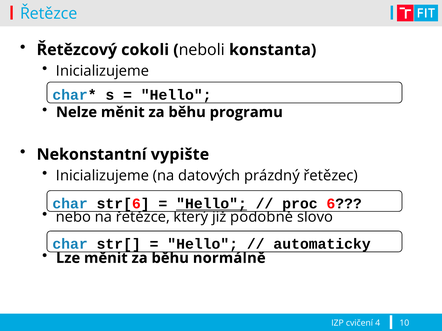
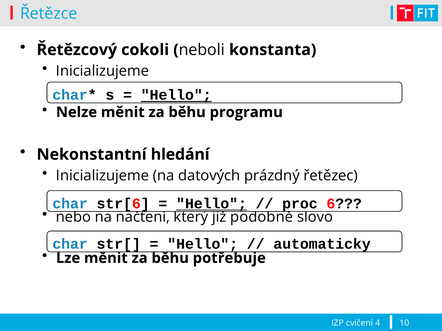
Hello at (176, 95) underline: none -> present
vypište: vypište -> hledání
na řetězce: řetězce -> načtení
normálně: normálně -> potřebuje
